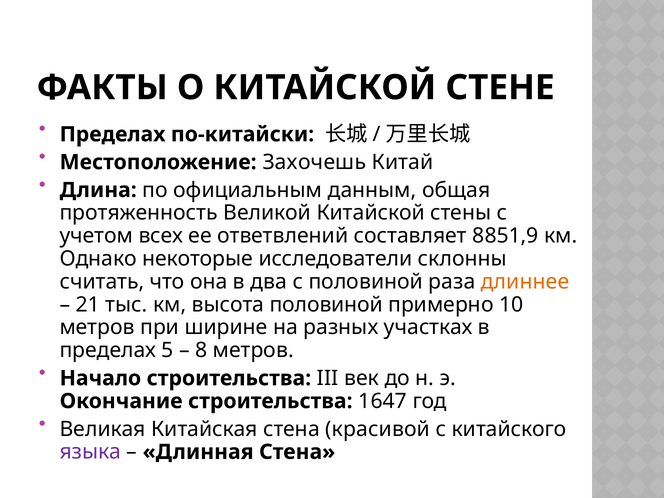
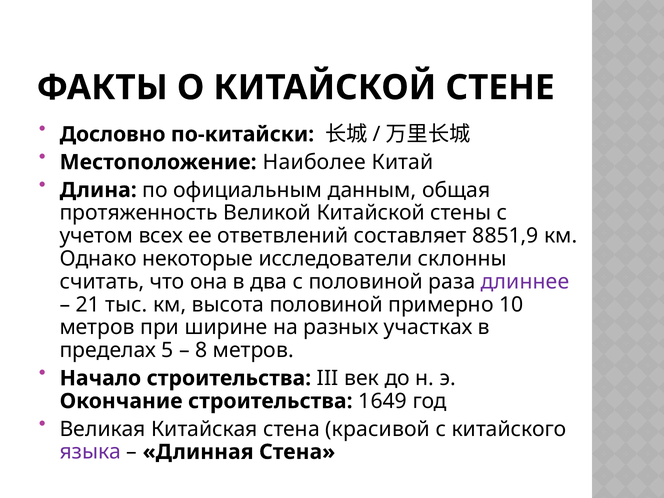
Пределах at (113, 134): Пределах -> Дословно
Захочешь: Захочешь -> Наиболее
длиннее colour: orange -> purple
1647: 1647 -> 1649
